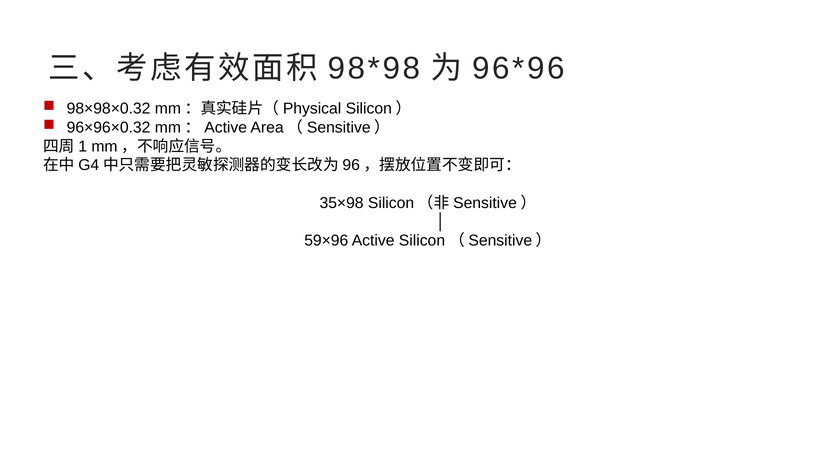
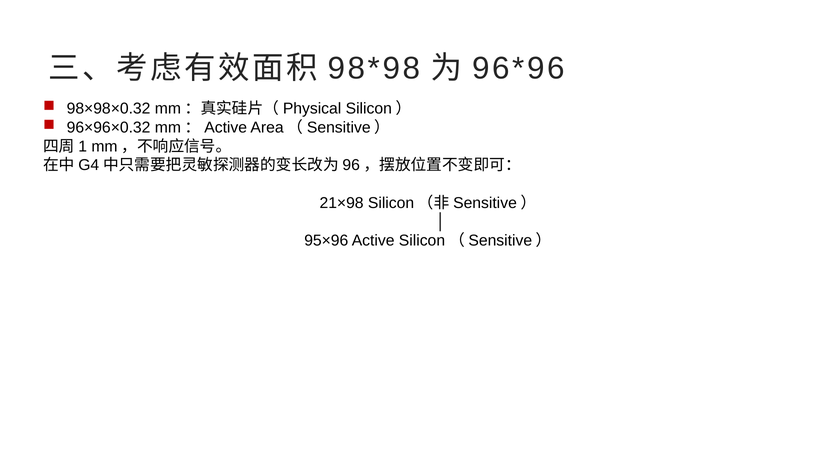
35×98: 35×98 -> 21×98
59×96: 59×96 -> 95×96
